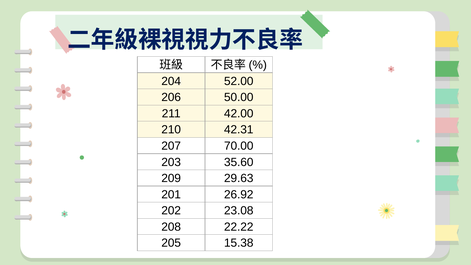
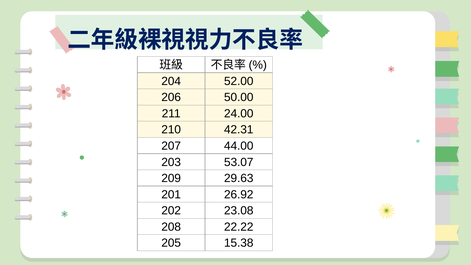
42.00: 42.00 -> 24.00
70.00: 70.00 -> 44.00
35.60: 35.60 -> 53.07
